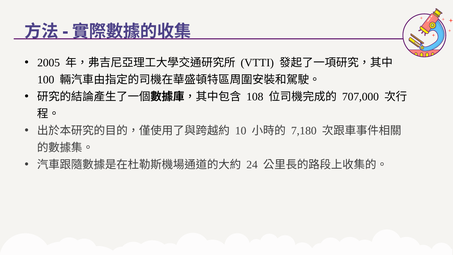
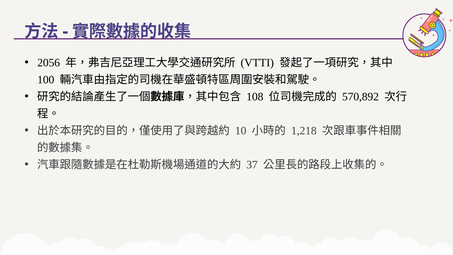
2005: 2005 -> 2056
707,000: 707,000 -> 570,892
7,180: 7,180 -> 1,218
24: 24 -> 37
